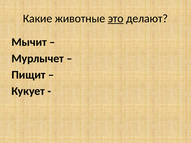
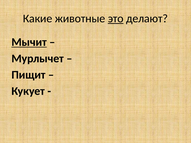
Мычит underline: none -> present
